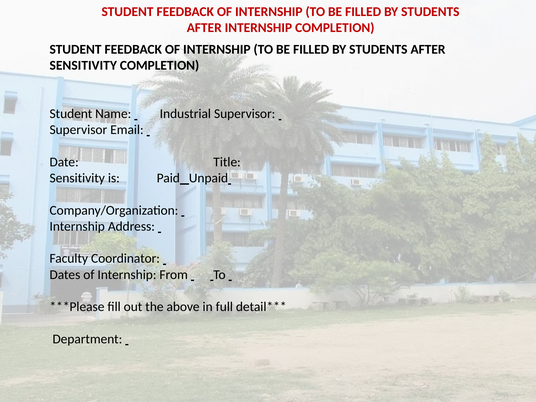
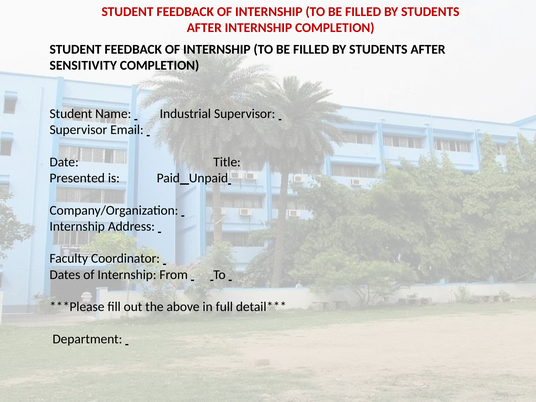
Sensitivity at (77, 178): Sensitivity -> Presented
